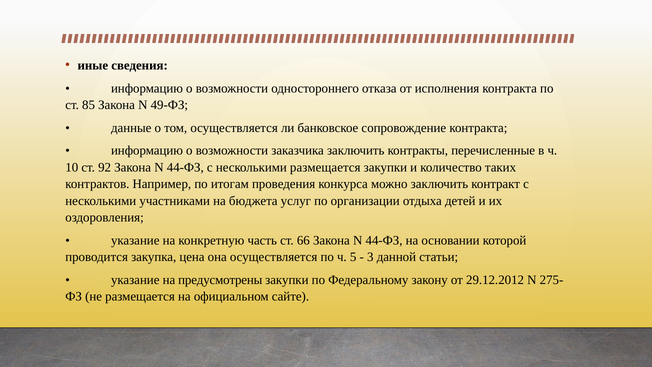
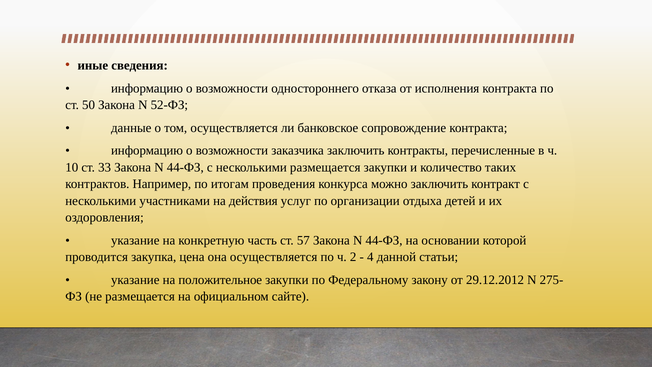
85: 85 -> 50
49-ФЗ: 49-ФЗ -> 52-ФЗ
92: 92 -> 33
бюджета: бюджета -> действия
66: 66 -> 57
5: 5 -> 2
3: 3 -> 4
предусмотрены: предусмотрены -> положительное
